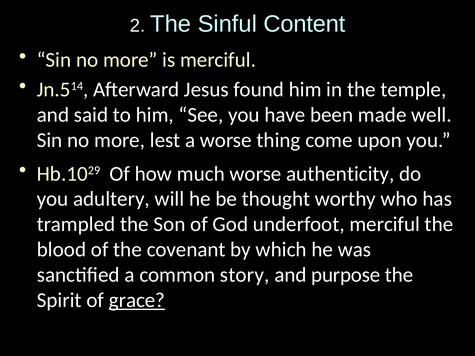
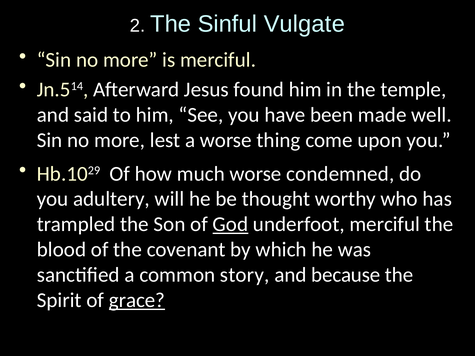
Content: Content -> Vulgate
authenticity: authenticity -> condemned
God underline: none -> present
purpose: purpose -> because
